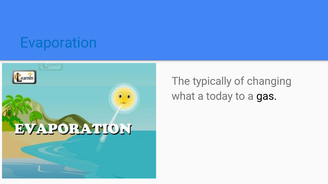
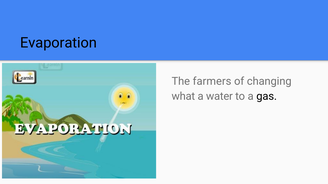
Evaporation colour: blue -> black
typically: typically -> farmers
today: today -> water
